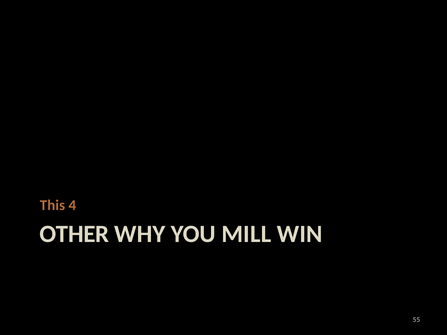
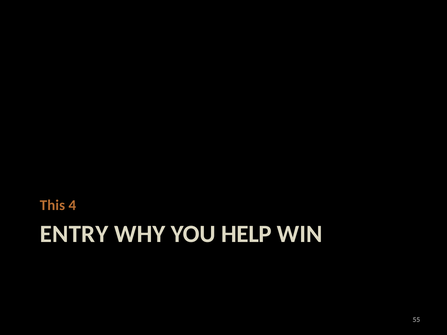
OTHER: OTHER -> ENTRY
MILL: MILL -> HELP
